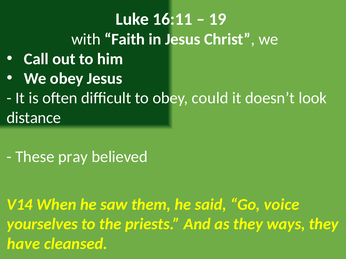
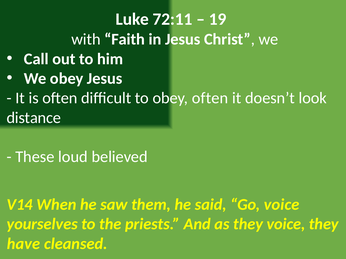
16:11: 16:11 -> 72:11
obey could: could -> often
pray: pray -> loud
they ways: ways -> voice
